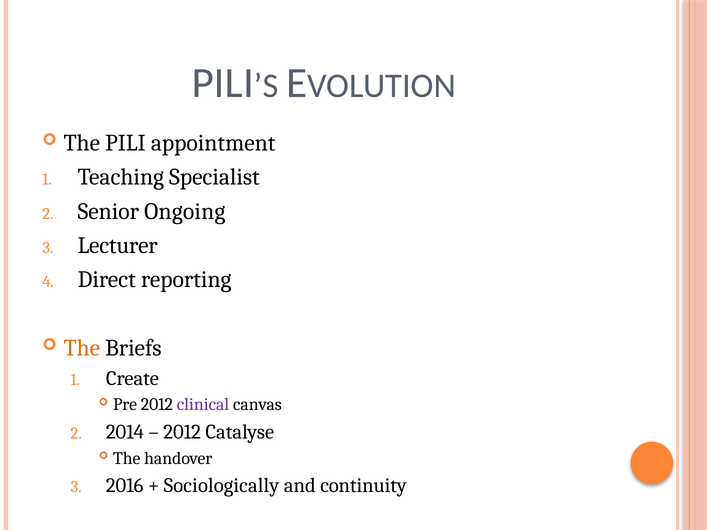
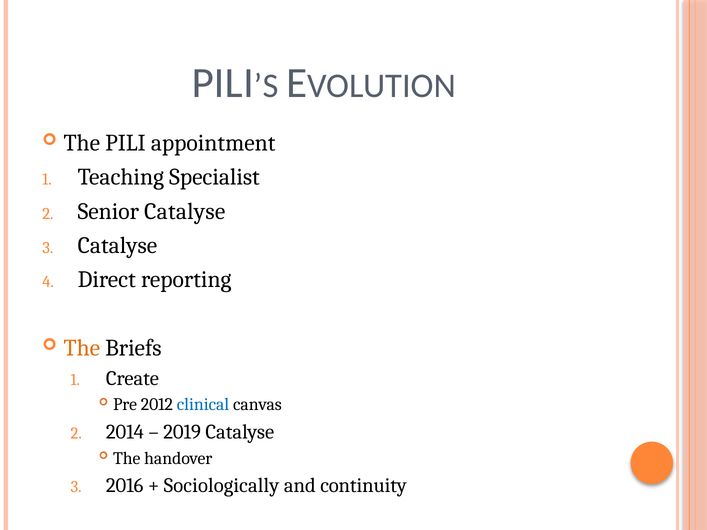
Senior Ongoing: Ongoing -> Catalyse
Lecturer at (118, 246): Lecturer -> Catalyse
clinical colour: purple -> blue
2012 at (182, 432): 2012 -> 2019
